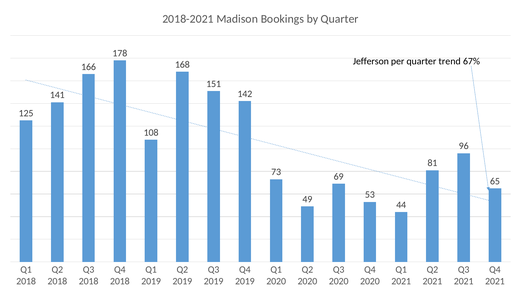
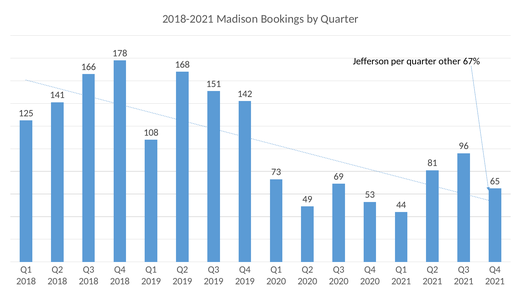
trend: trend -> other
